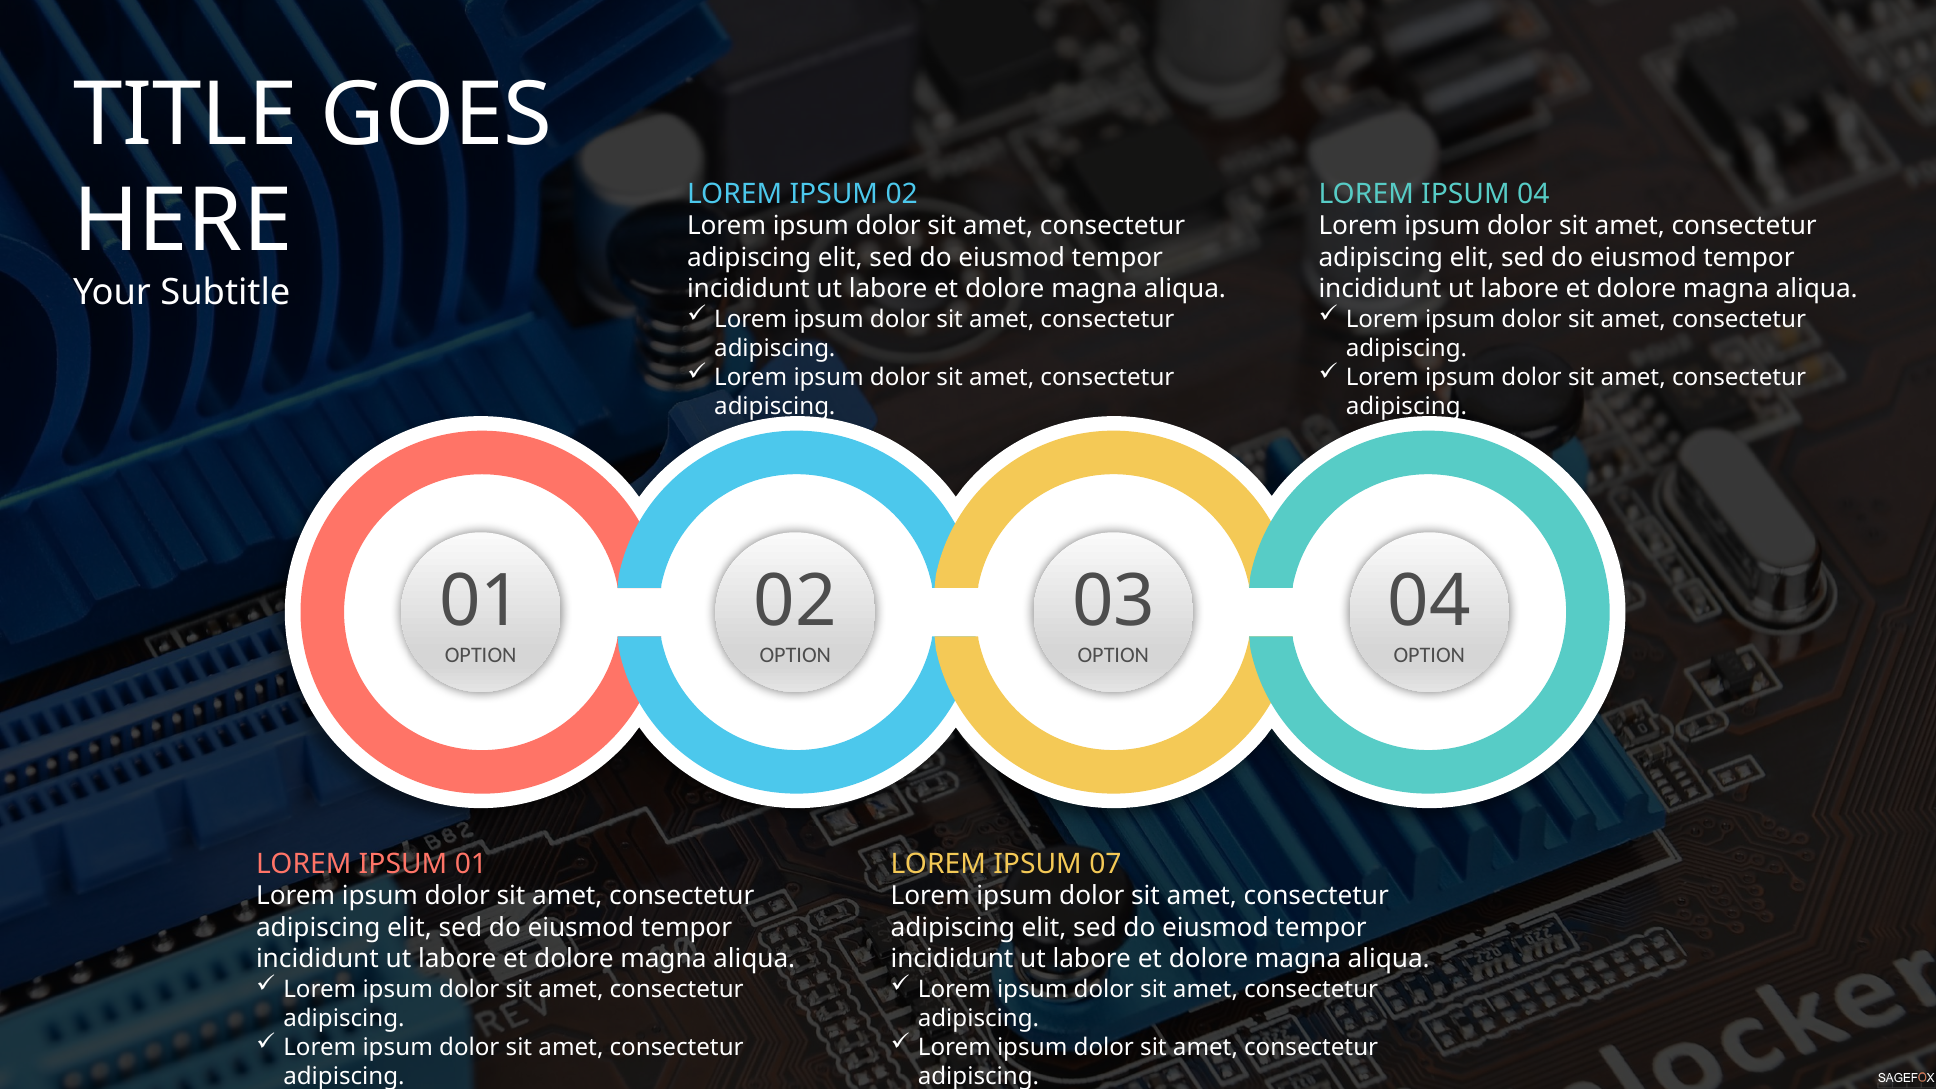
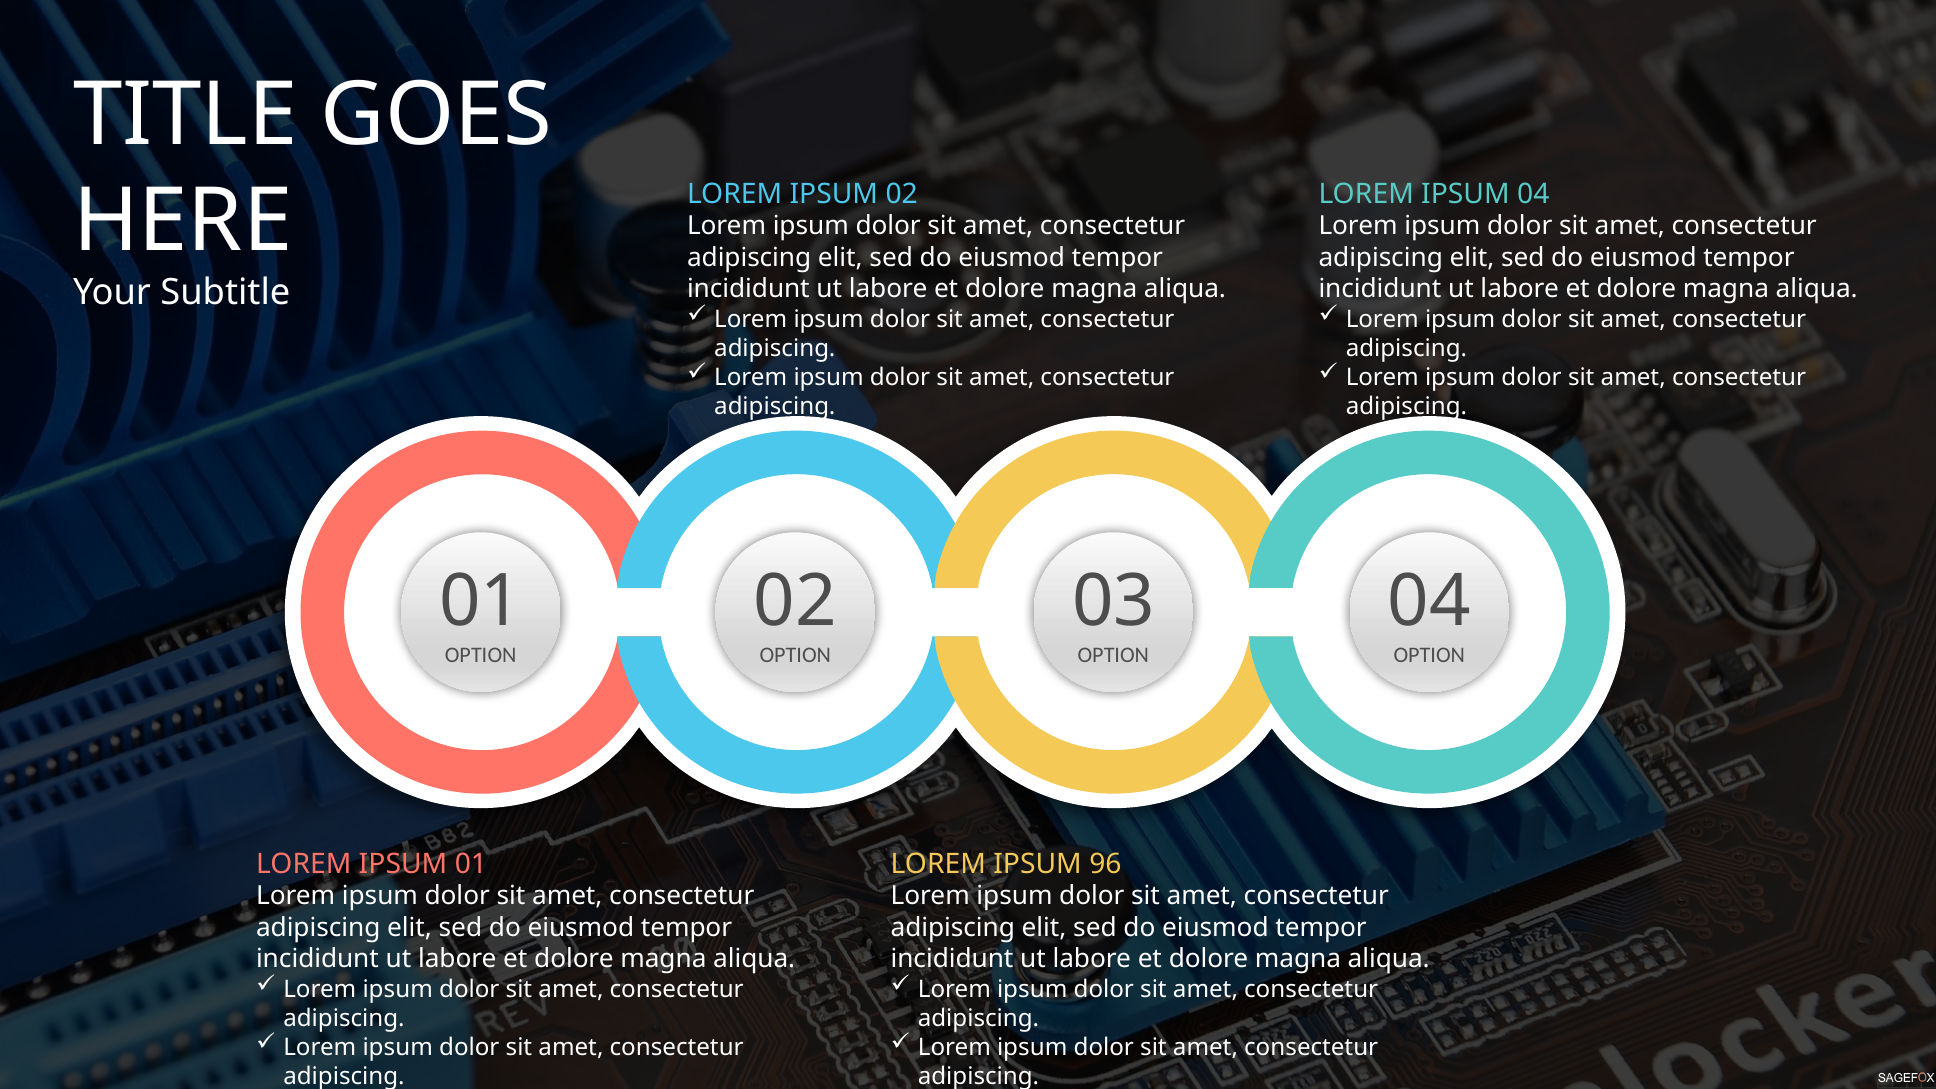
07: 07 -> 96
